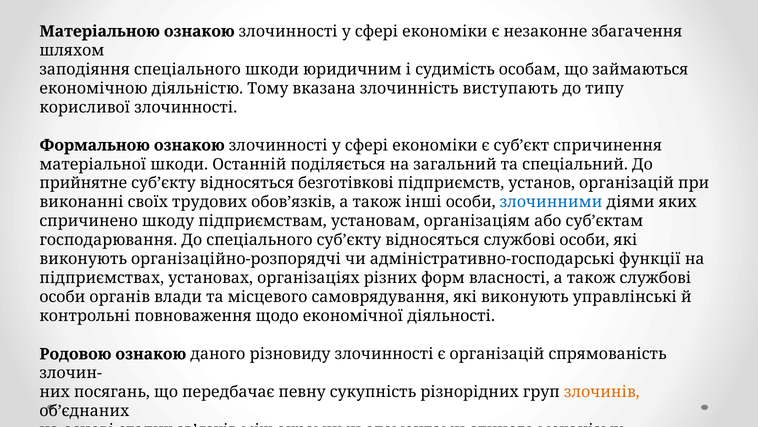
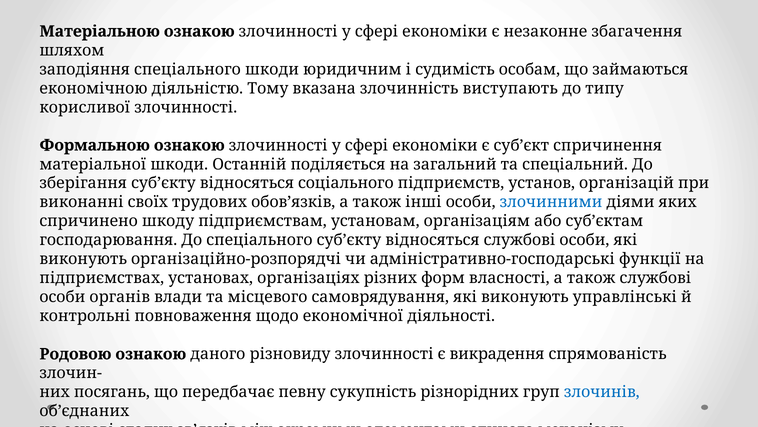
прийнятне: прийнятне -> зберігання
безготівкові: безготівкові -> соціального
є організацій: організацій -> викрадення
злочинів colour: orange -> blue
